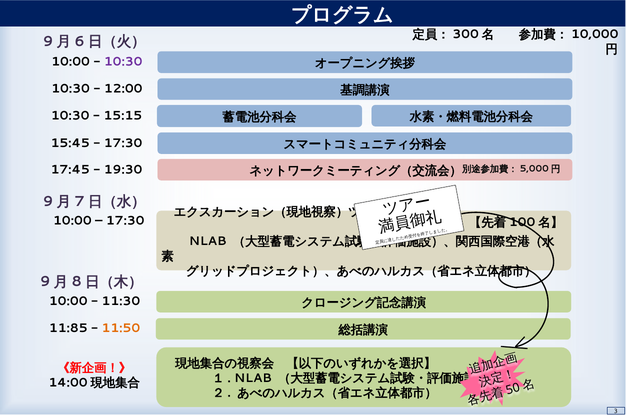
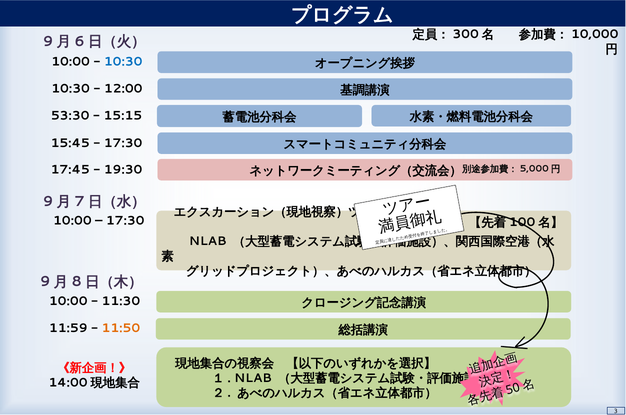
10:30 at (123, 62) colour: purple -> blue
10:30 at (70, 115): 10:30 -> 53:30
11:85: 11:85 -> 11:59
